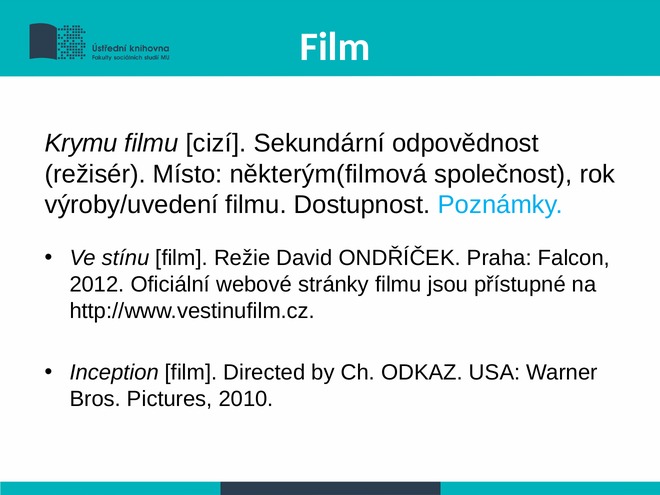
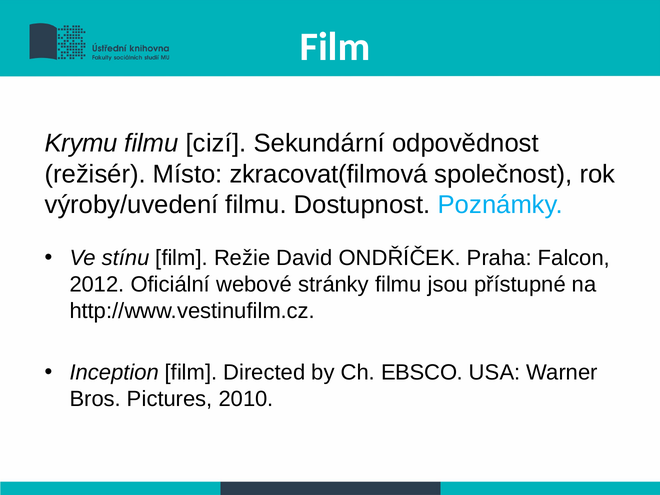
některým(filmová: některým(filmová -> zkracovat(filmová
ODKAZ: ODKAZ -> EBSCO
